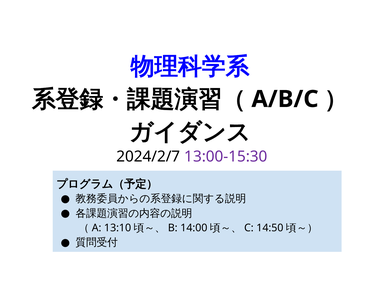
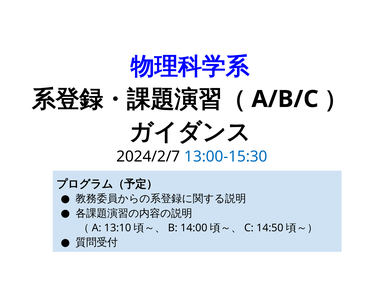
13:00-15:30 colour: purple -> blue
